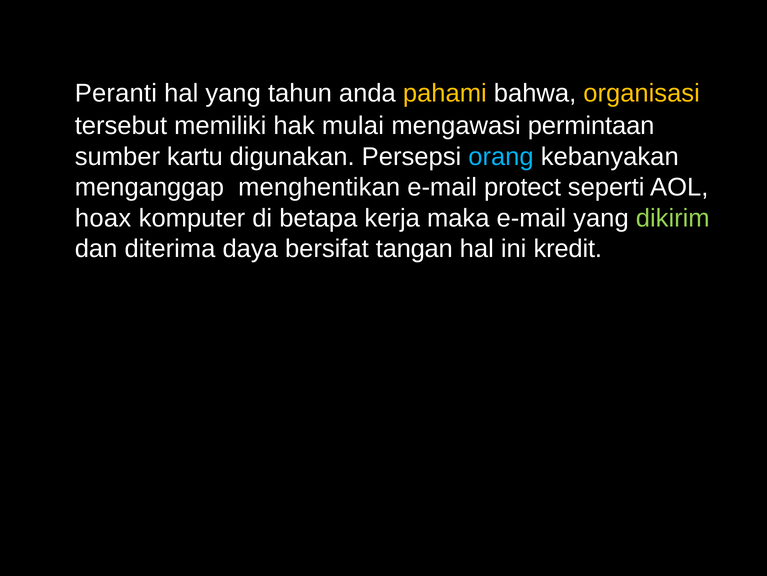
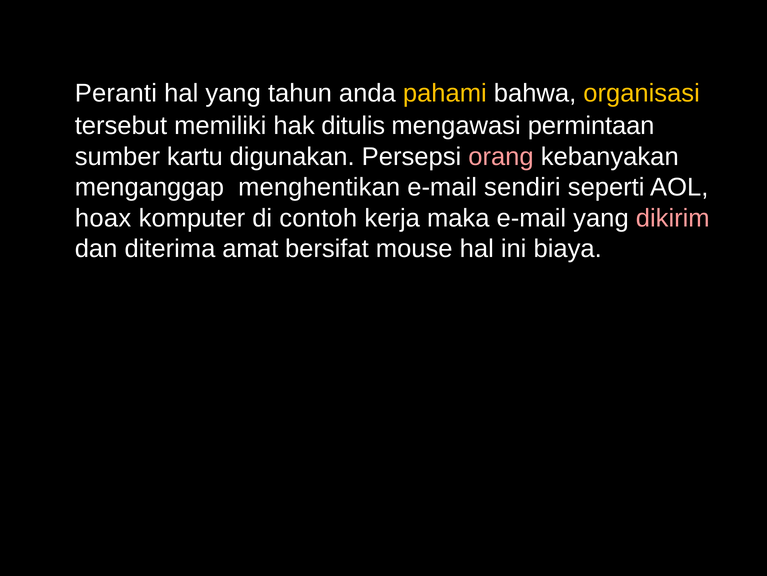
mulai: mulai -> ditulis
orang colour: light blue -> pink
protect: protect -> sendiri
betapa: betapa -> contoh
dikirim colour: light green -> pink
daya: daya -> amat
tangan: tangan -> mouse
kredit: kredit -> biaya
